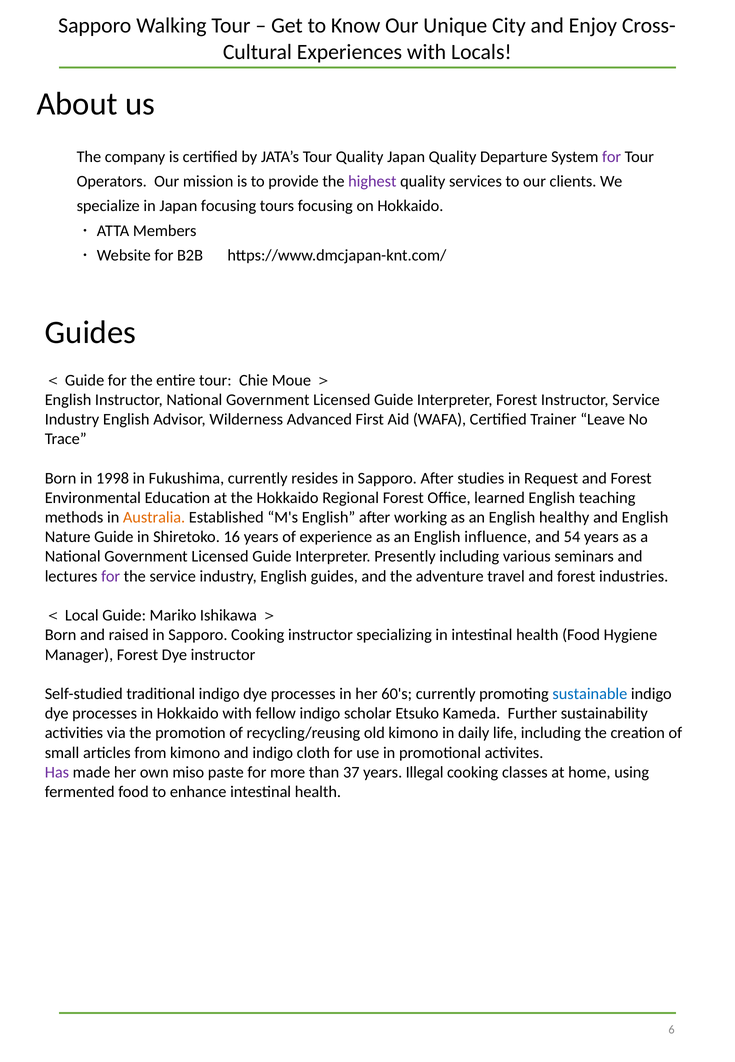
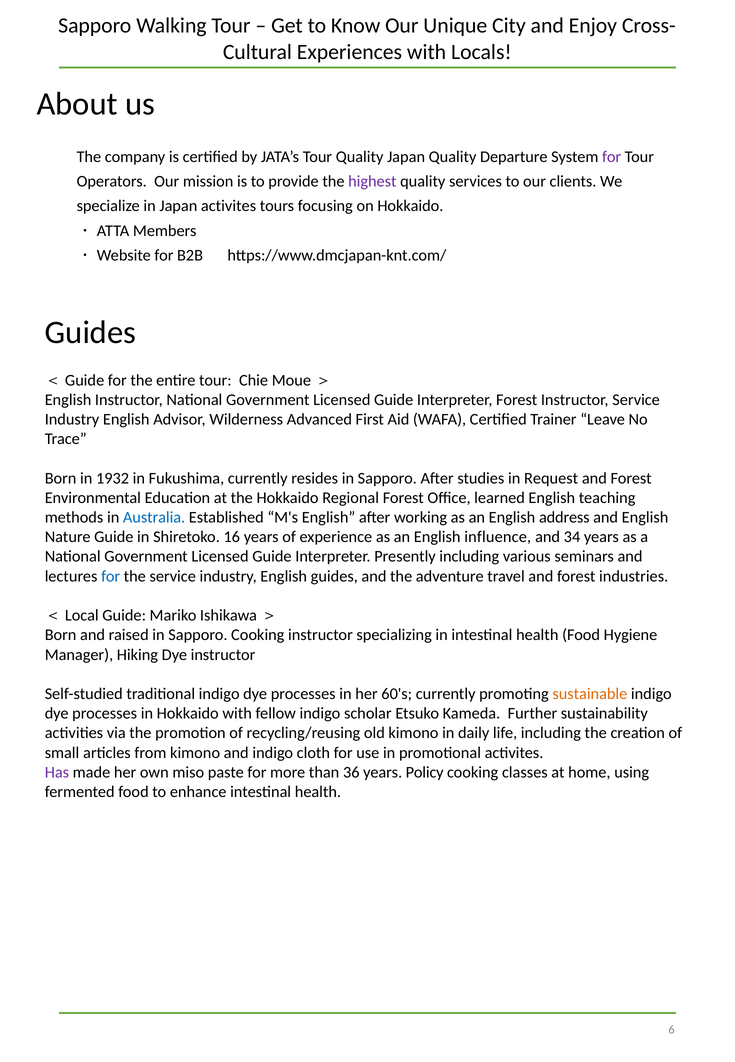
Japan focusing: focusing -> activites
1998: 1998 -> 1932
Australia colour: orange -> blue
healthy: healthy -> address
54: 54 -> 34
for at (111, 576) colour: purple -> blue
Manager Forest: Forest -> Hiking
sustainable colour: blue -> orange
37: 37 -> 36
Illegal: Illegal -> Policy
